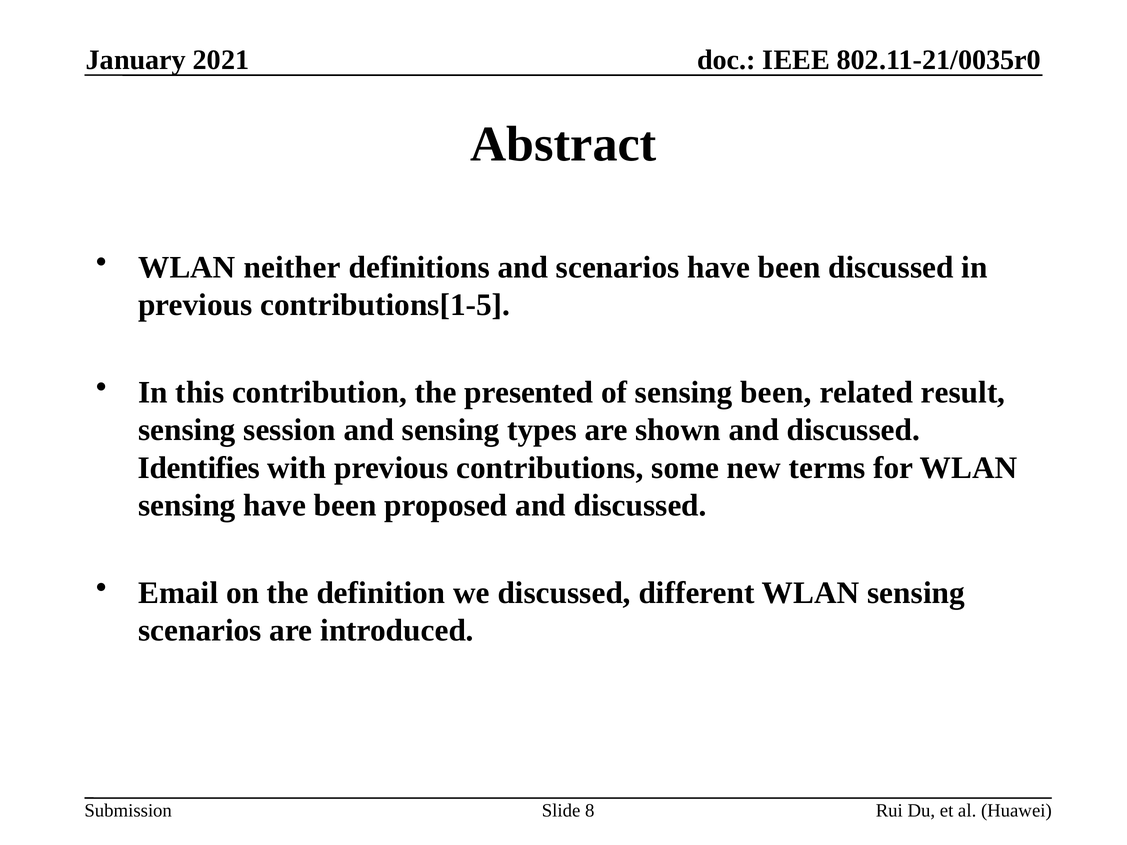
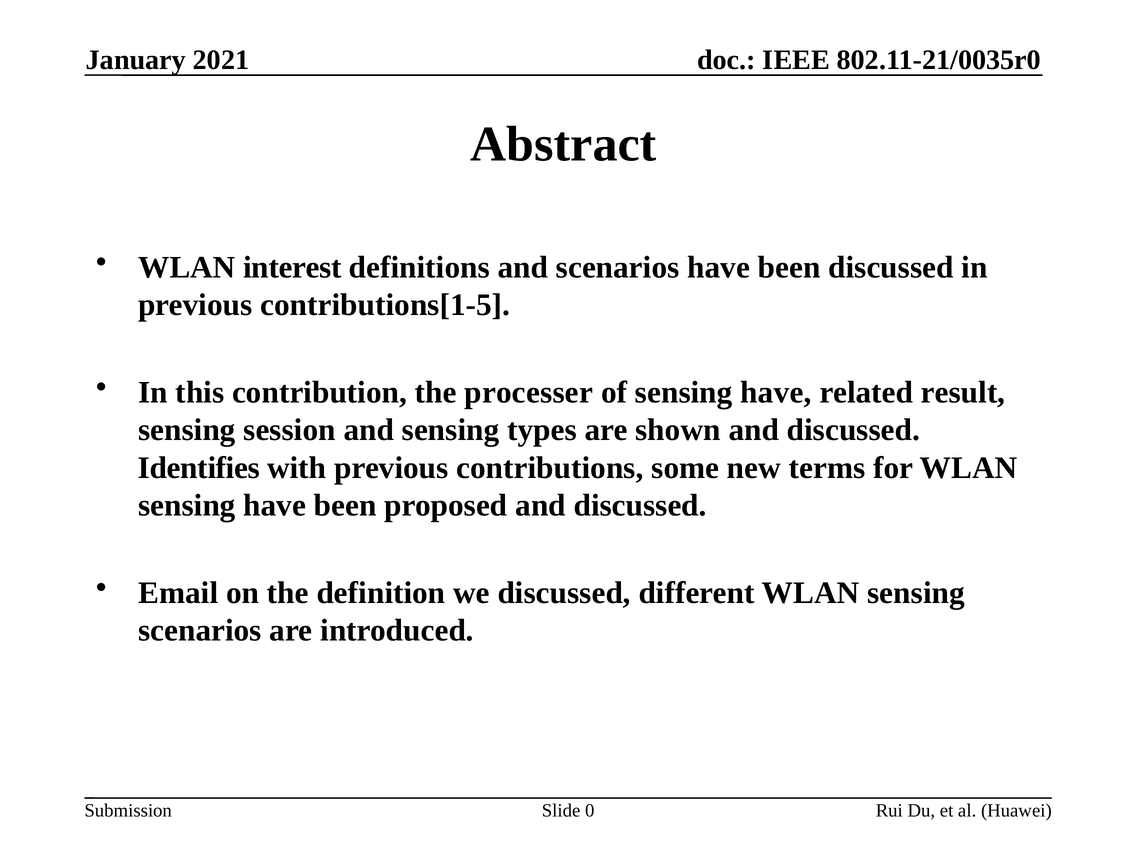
neither: neither -> interest
presented: presented -> processer
of sensing been: been -> have
8: 8 -> 0
